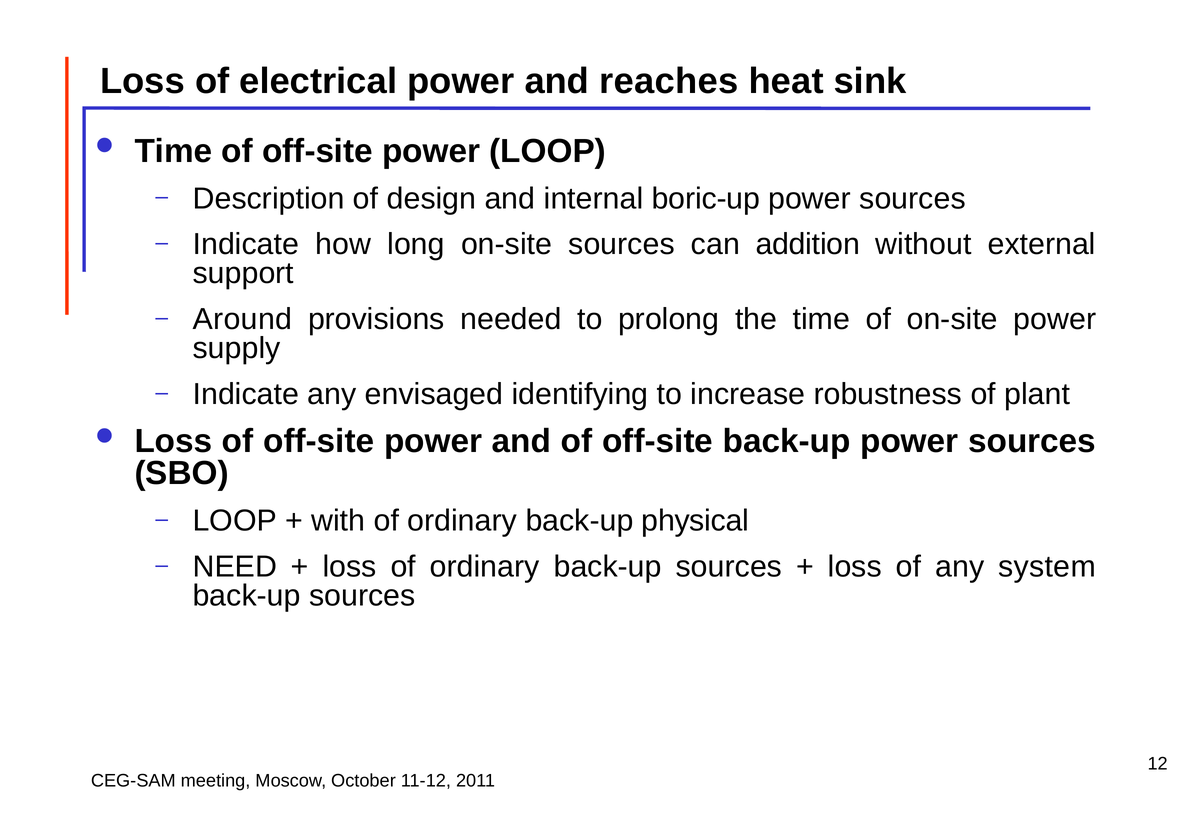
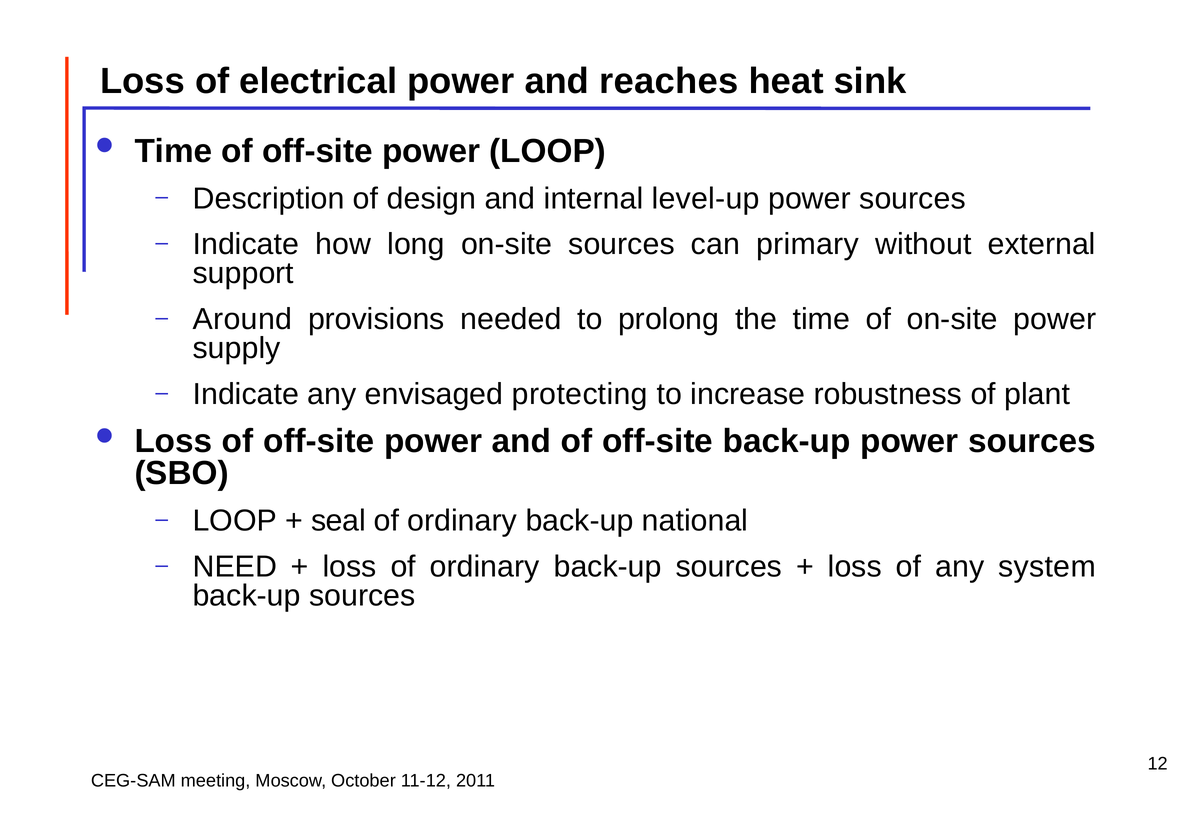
boric-up: boric-up -> level-up
addition: addition -> primary
identifying: identifying -> protecting
with: with -> seal
physical: physical -> national
